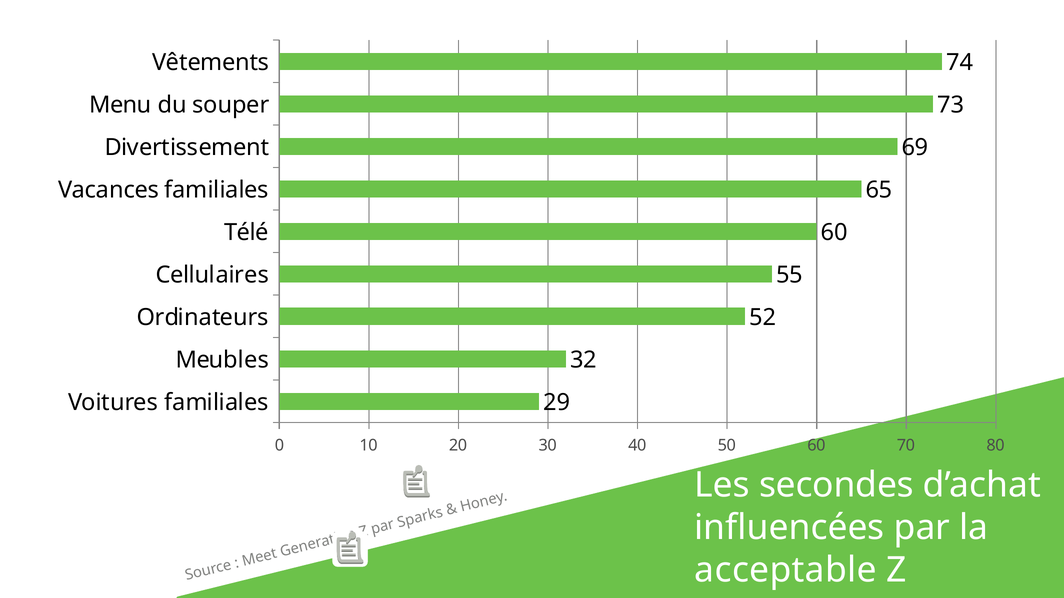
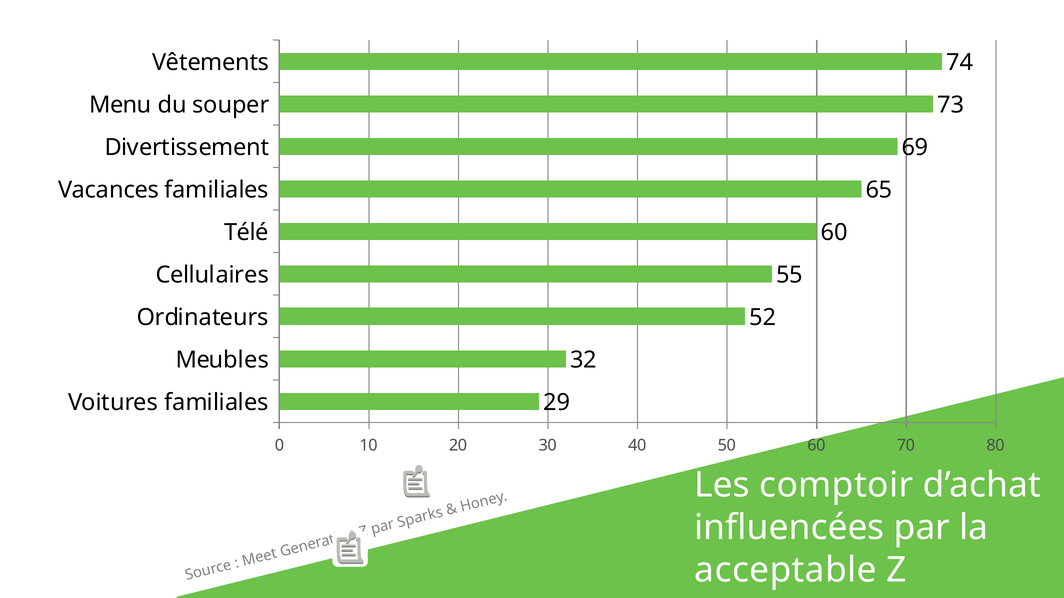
secondes: secondes -> comptoir
